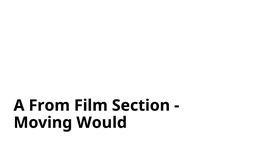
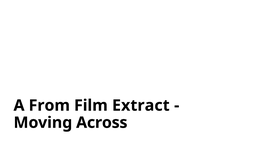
Section: Section -> Extract
Would: Would -> Across
